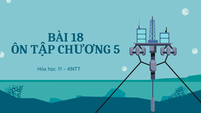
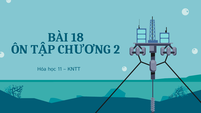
5: 5 -> 2
